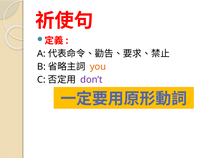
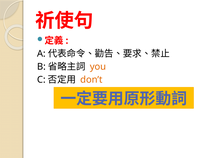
don’t colour: purple -> orange
